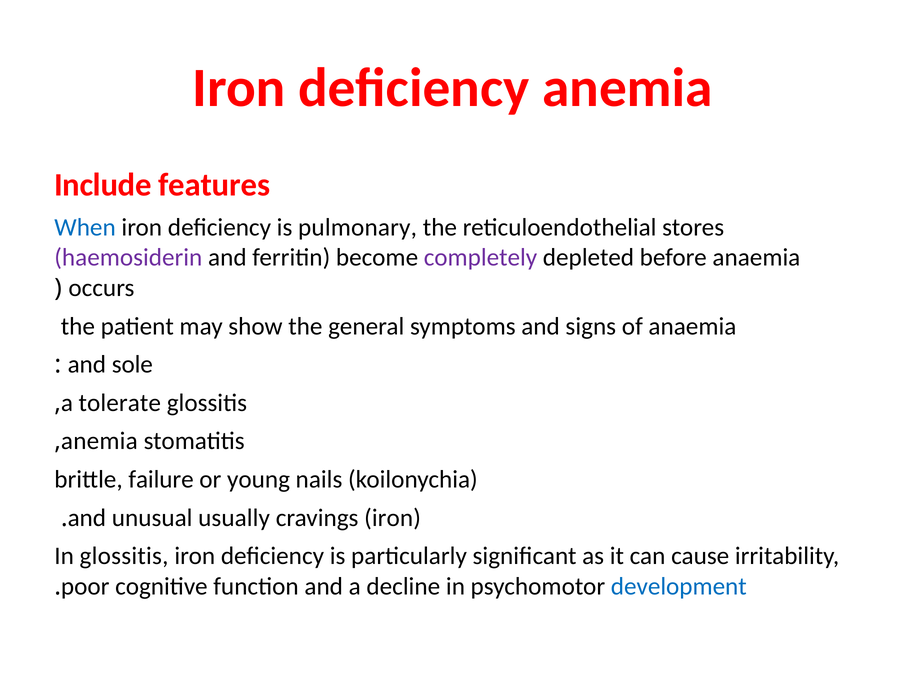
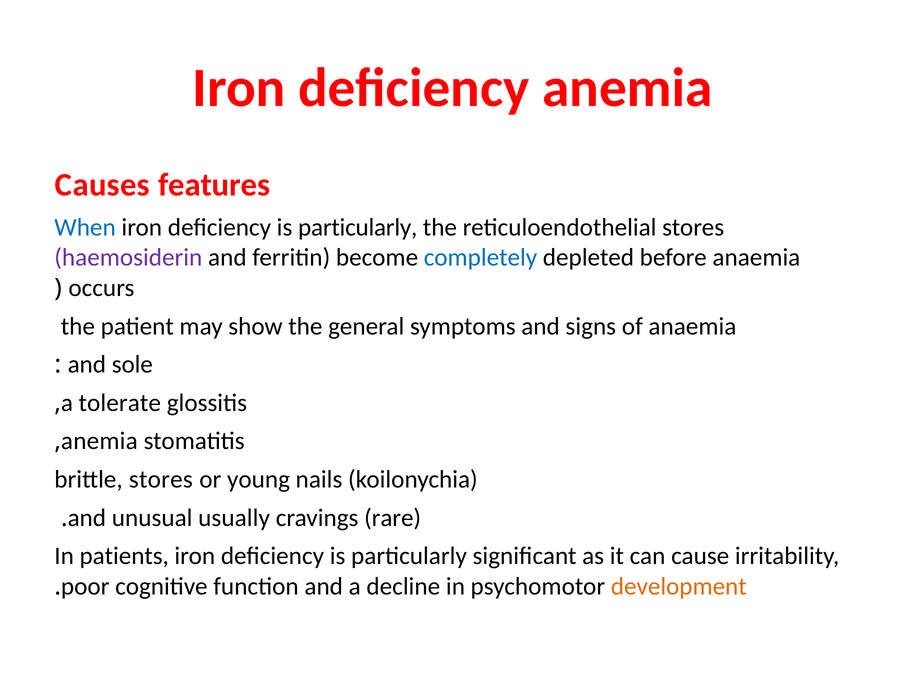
Include: Include -> Causes
pulmonary at (358, 227): pulmonary -> particularly
completely colour: purple -> blue
brittle failure: failure -> stores
cravings iron: iron -> rare
In glossitis: glossitis -> patients
development colour: blue -> orange
